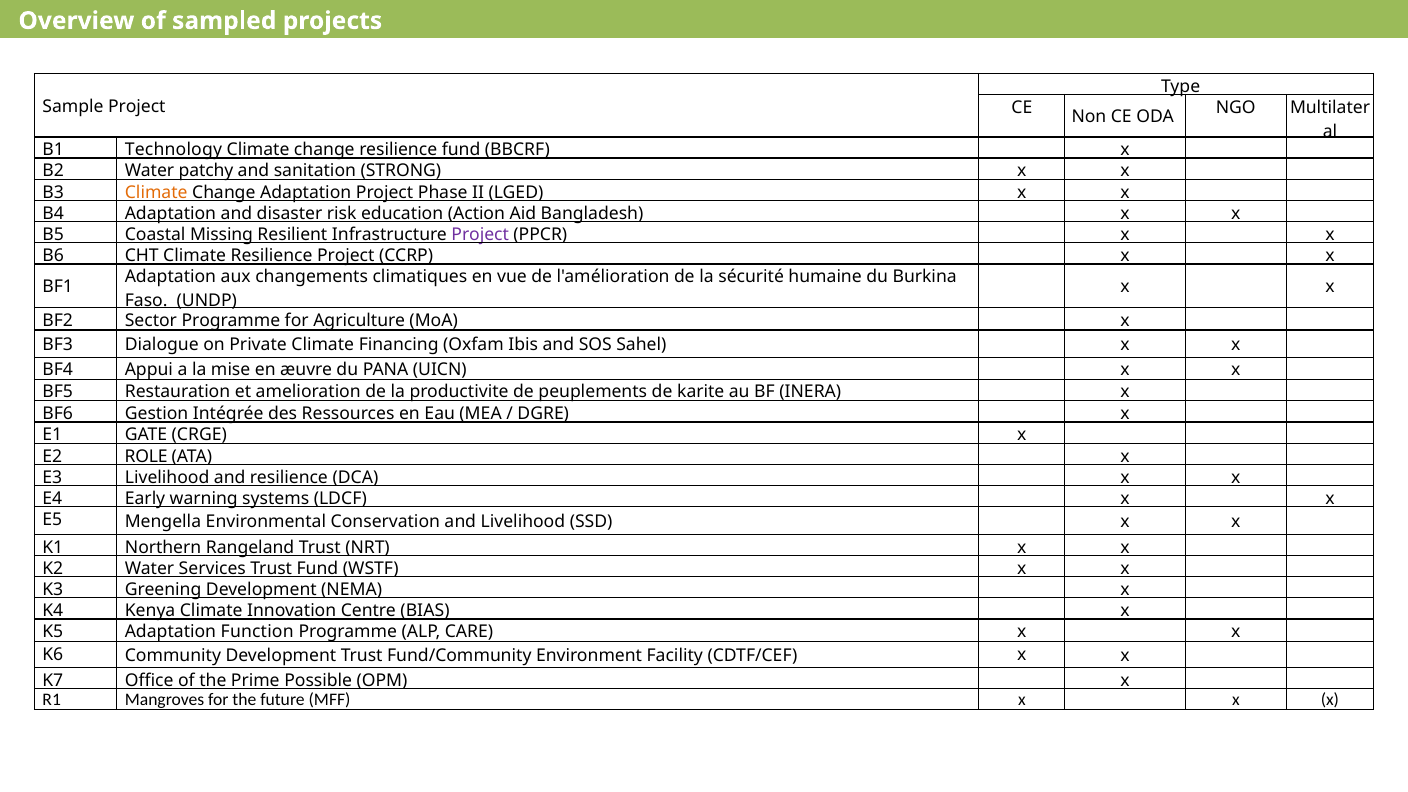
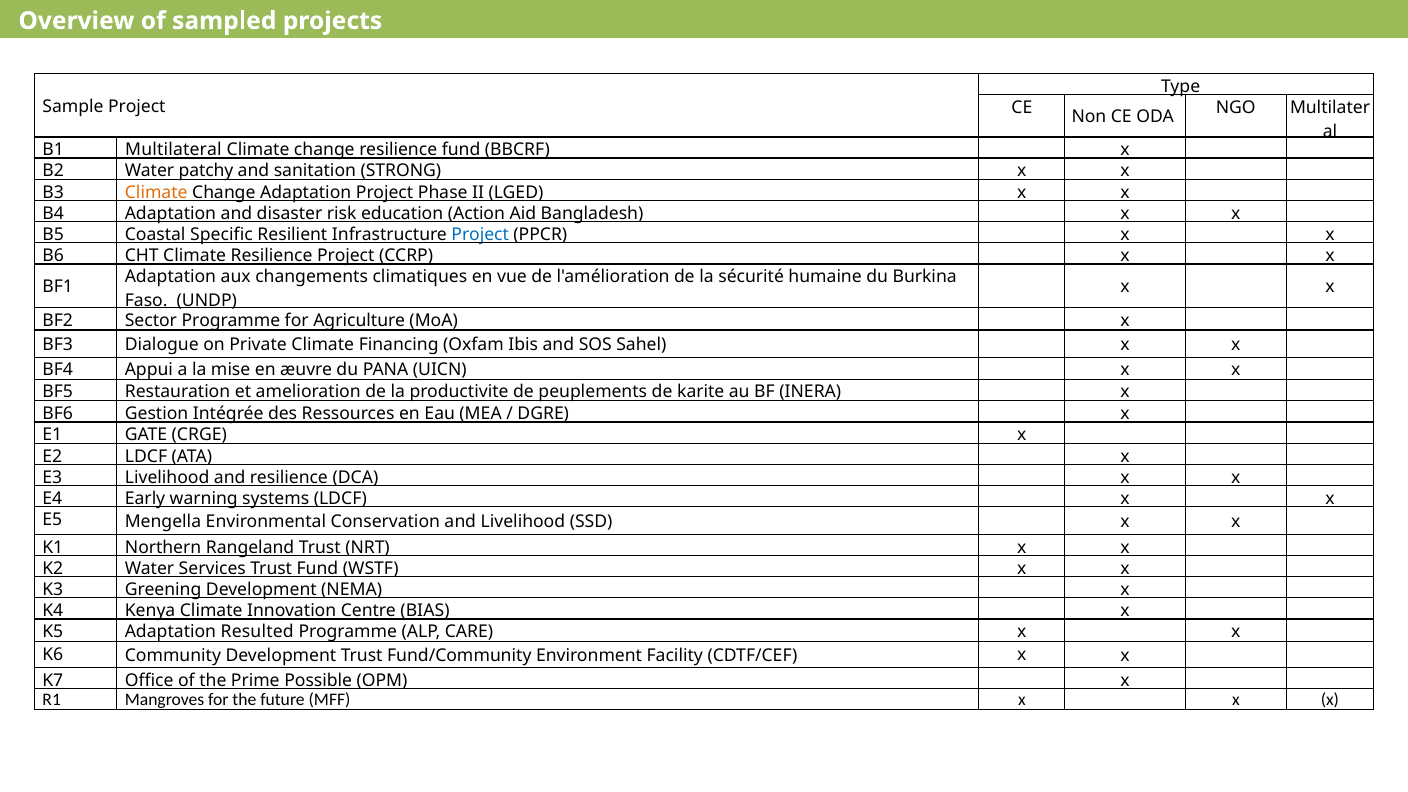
Technology: Technology -> Multilateral
Missing: Missing -> Specific
Project at (480, 235) colour: purple -> blue
E2 ROLE: ROLE -> LDCF
Function: Function -> Resulted
